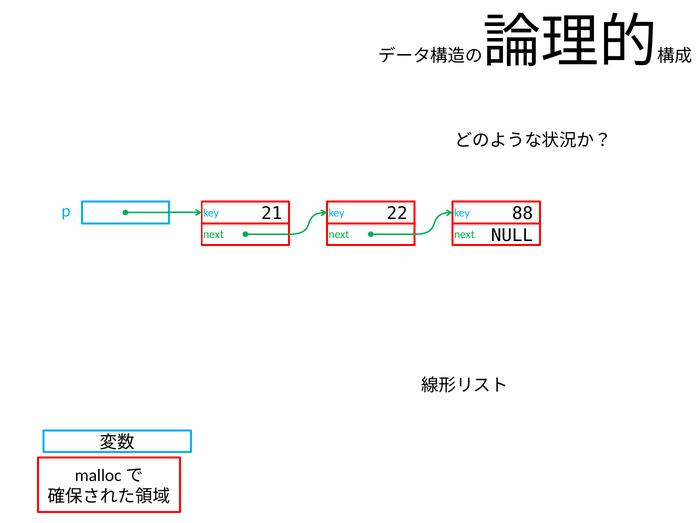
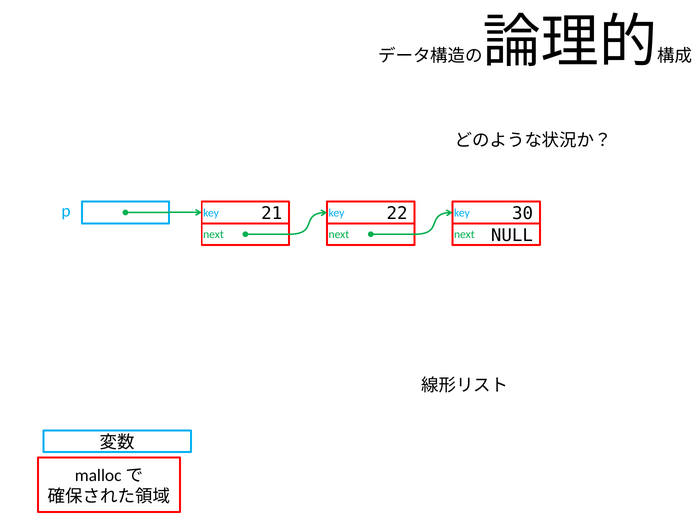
88: 88 -> 30
